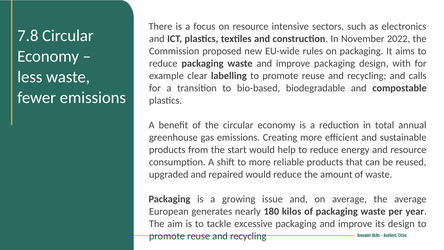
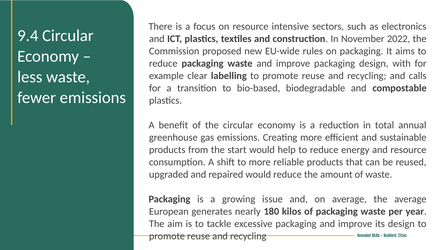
7.8: 7.8 -> 9.4
